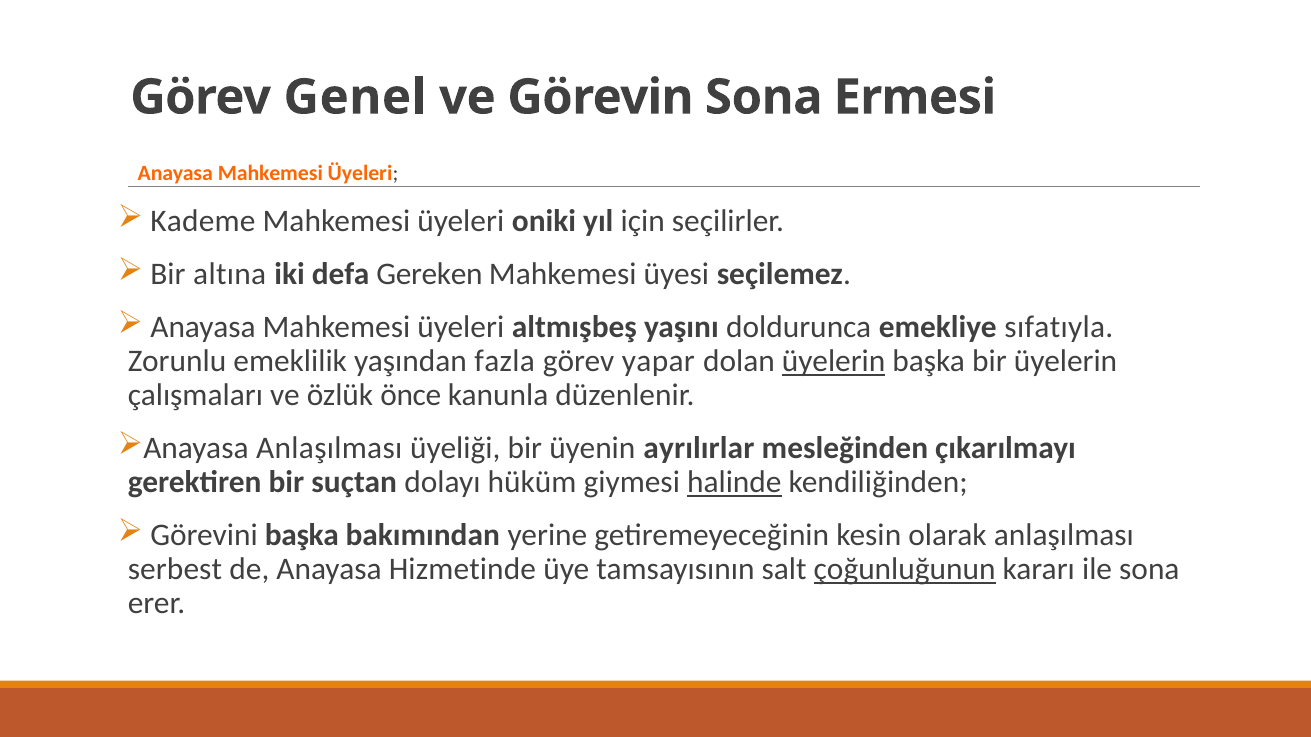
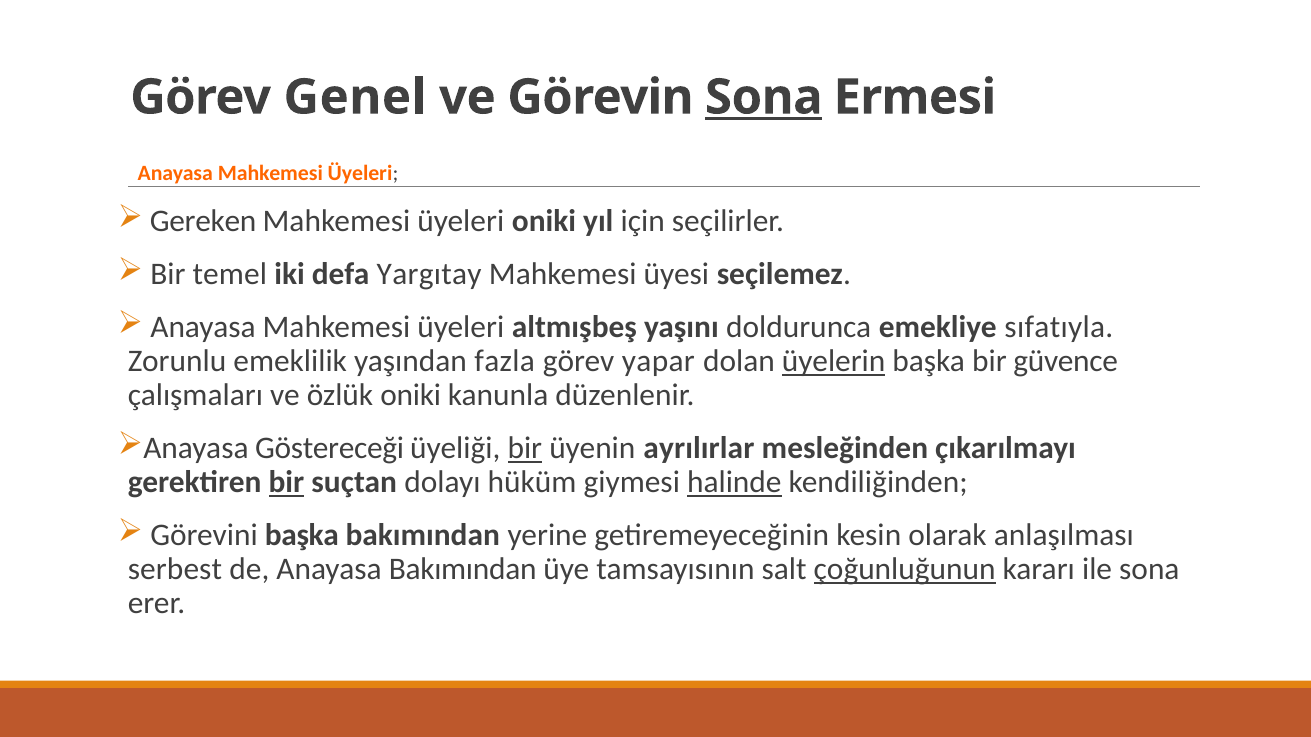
Sona at (764, 97) underline: none -> present
Kademe: Kademe -> Gereken
altına: altına -> temel
Gereken: Gereken -> Yargıtay
bir üyelerin: üyelerin -> güvence
özlük önce: önce -> oniki
Anayasa Anlaşılması: Anlaşılması -> Göstereceği
bir at (525, 449) underline: none -> present
bir at (286, 483) underline: none -> present
Anayasa Hizmetinde: Hizmetinde -> Bakımından
